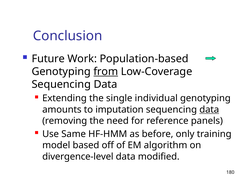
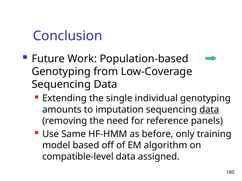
from underline: present -> none
divergence-level: divergence-level -> compatible-level
modified: modified -> assigned
